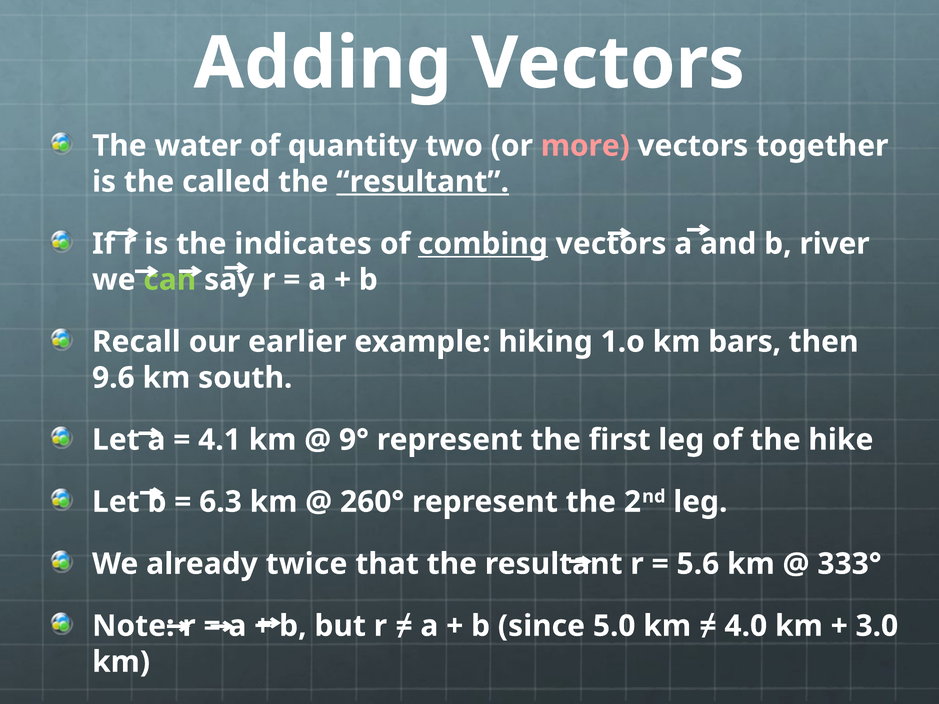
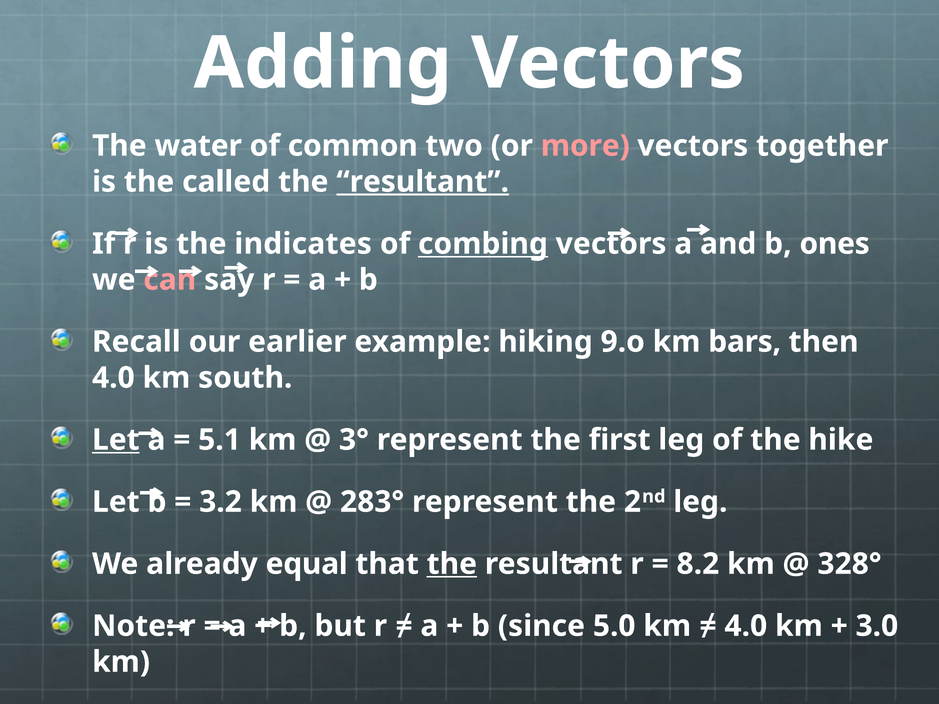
quantity: quantity -> common
river: river -> ones
can colour: light green -> pink
1.o: 1.o -> 9.o
9.6 at (113, 378): 9.6 -> 4.0
Let at (116, 440) underline: none -> present
4.1: 4.1 -> 5.1
9°: 9° -> 3°
6.3: 6.3 -> 3.2
260°: 260° -> 283°
twice: twice -> equal
the at (452, 564) underline: none -> present
5.6: 5.6 -> 8.2
333°: 333° -> 328°
